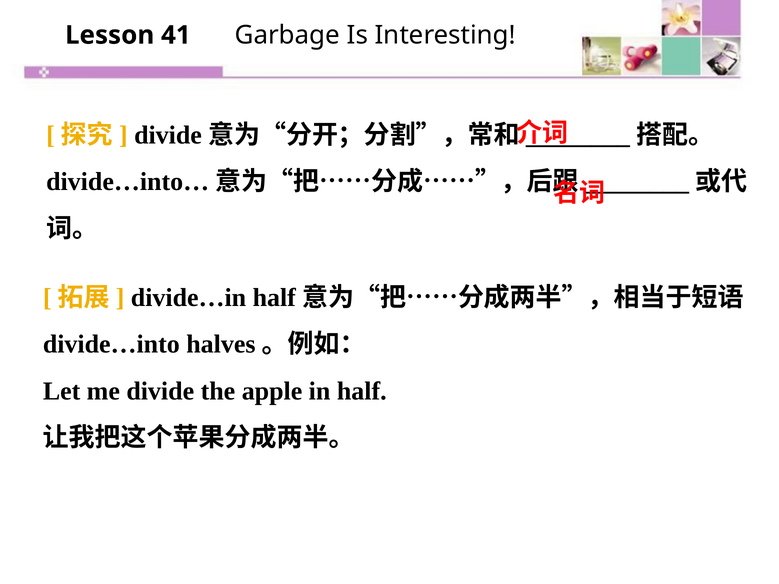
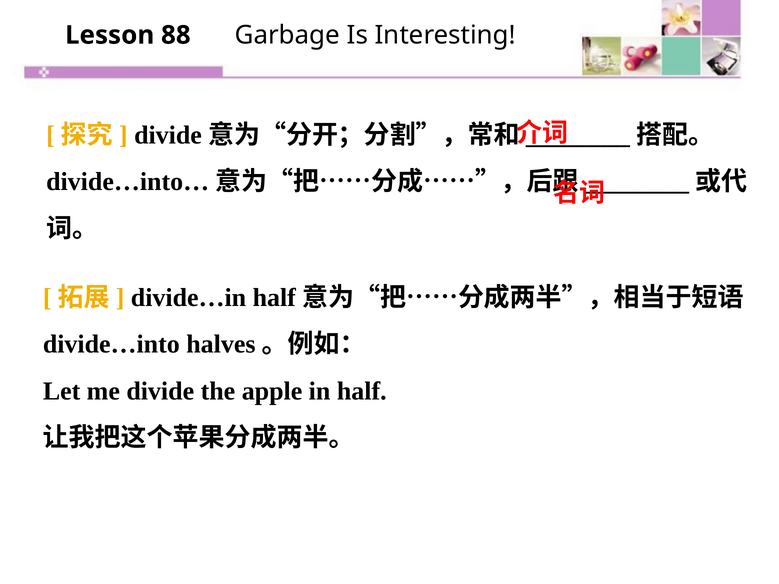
41: 41 -> 88
